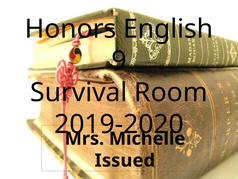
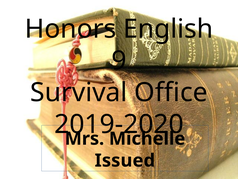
Room: Room -> Office
